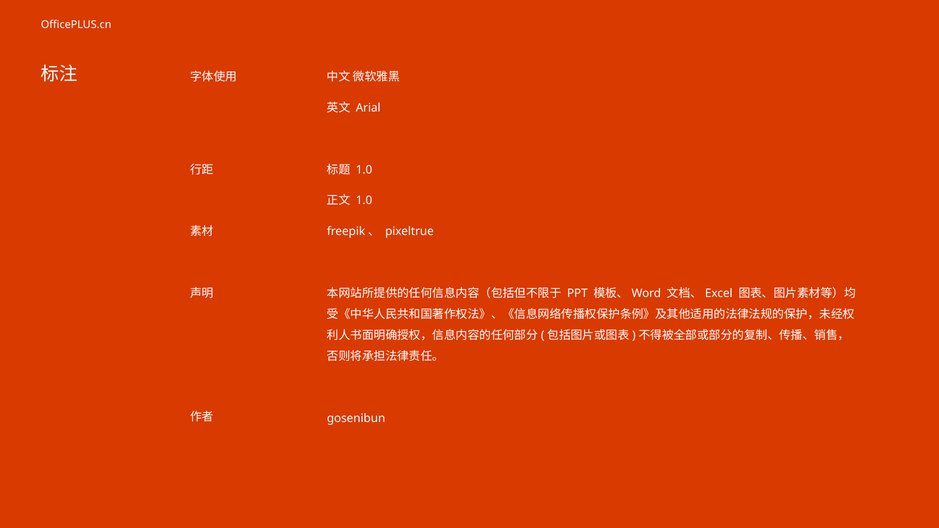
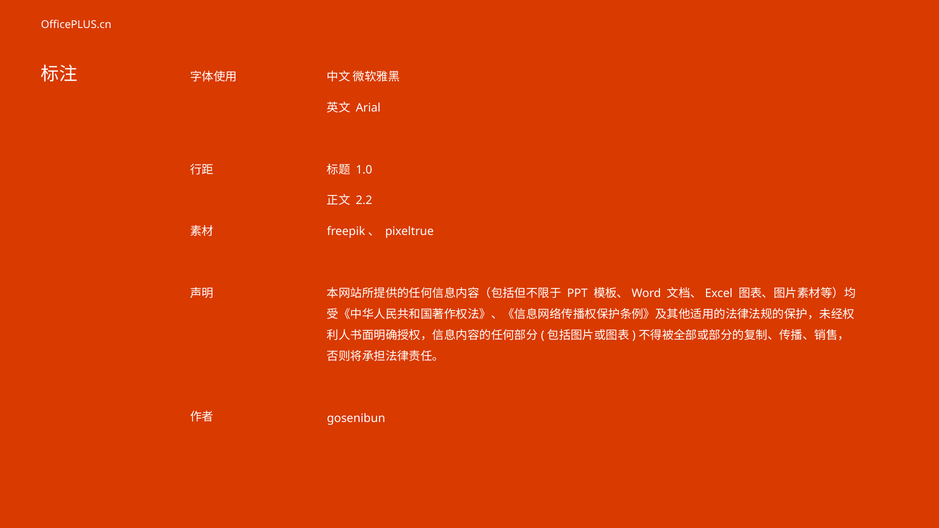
1.0 at (364, 201): 1.0 -> 2.2
